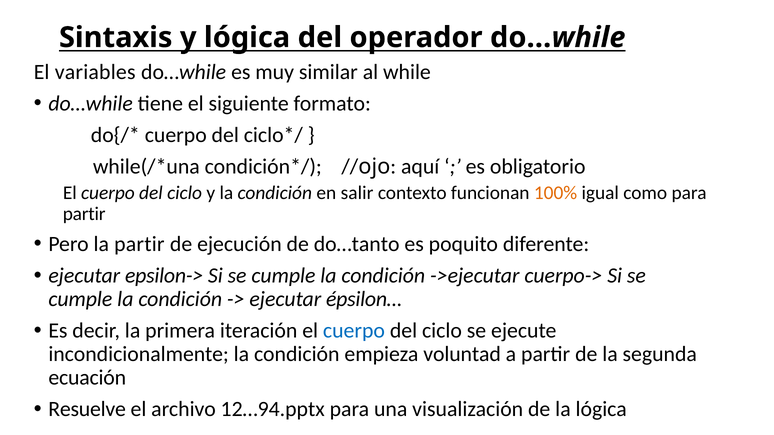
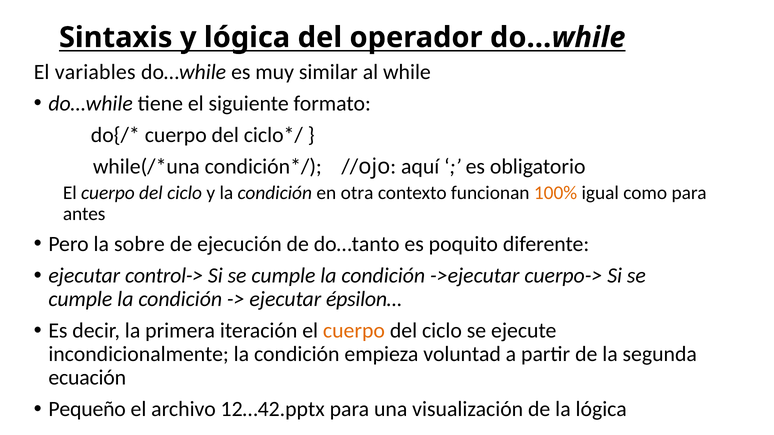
salir: salir -> otra
partir at (84, 214): partir -> antes
la partir: partir -> sobre
epsilon->: epsilon-> -> control->
cuerpo at (354, 331) colour: blue -> orange
Resuelve: Resuelve -> Pequeño
12…94.pptx: 12…94.pptx -> 12…42.pptx
